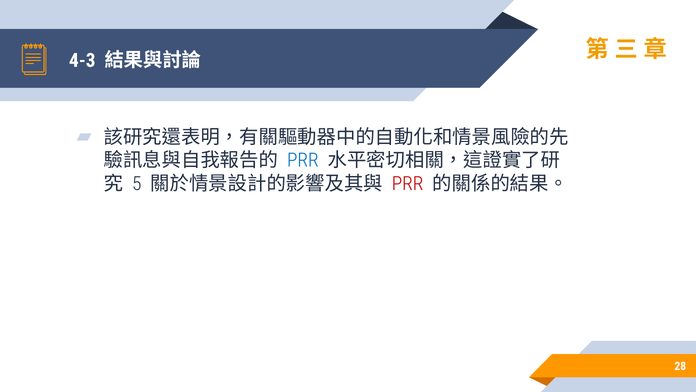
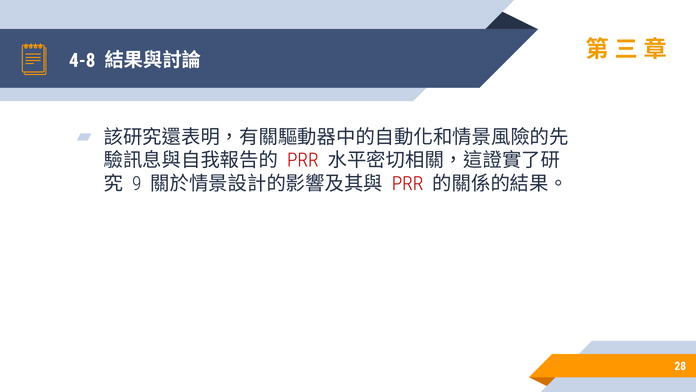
4-3: 4-3 -> 4-8
PRR at (303, 160) colour: blue -> red
5: 5 -> 9
